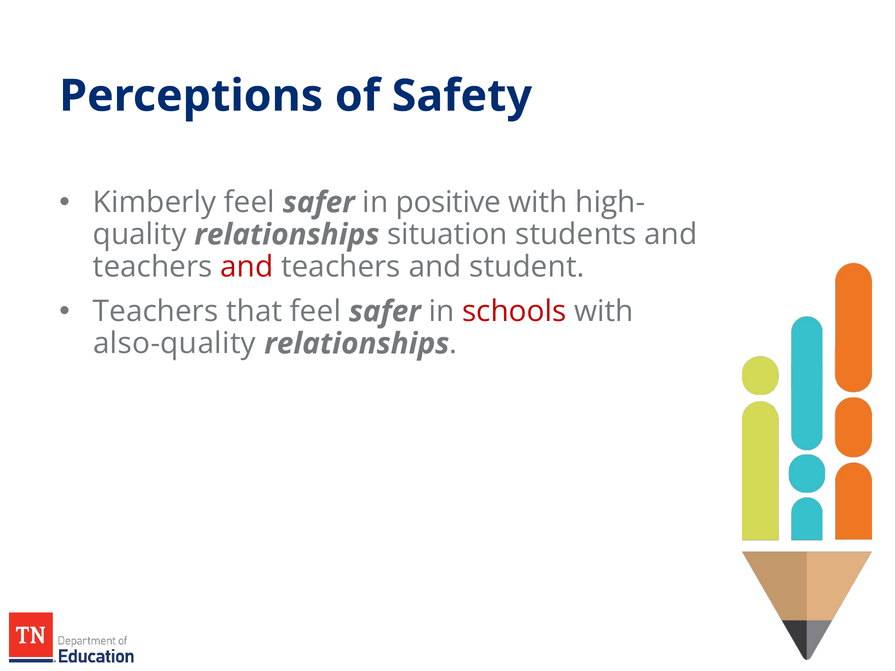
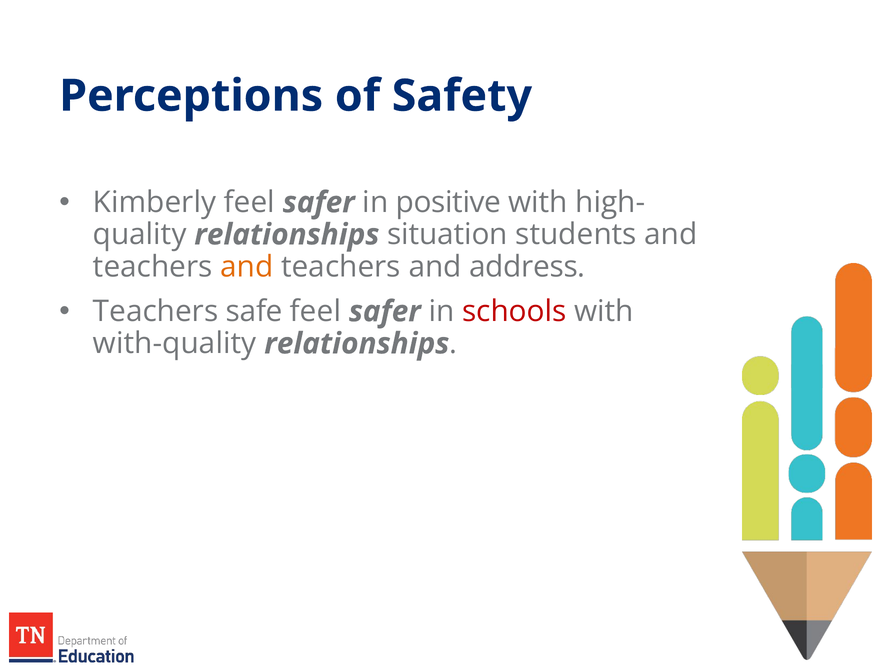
and at (247, 267) colour: red -> orange
student: student -> address
that: that -> safe
also-quality: also-quality -> with-quality
